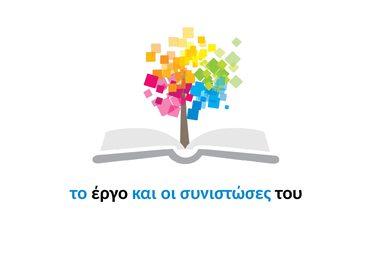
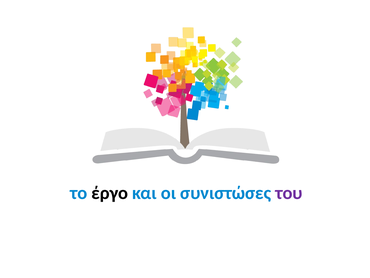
του colour: black -> purple
